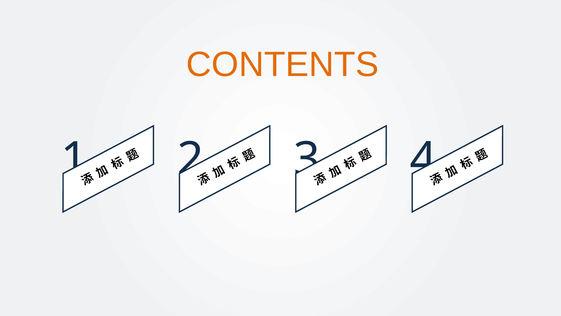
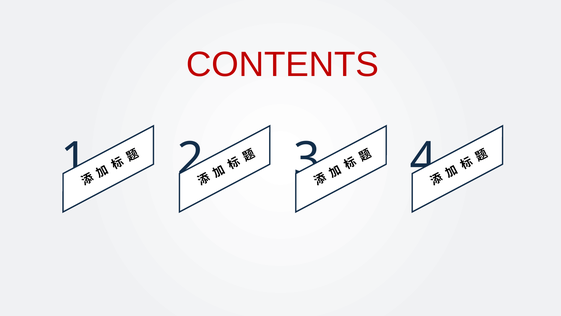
CONTENTS colour: orange -> red
